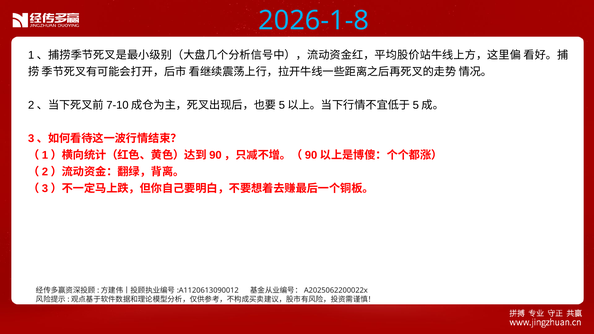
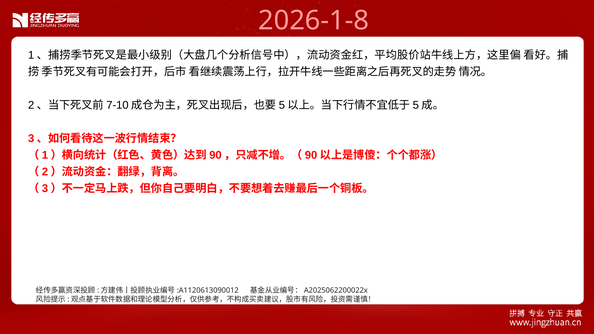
2026-1-8 colour: light blue -> pink
